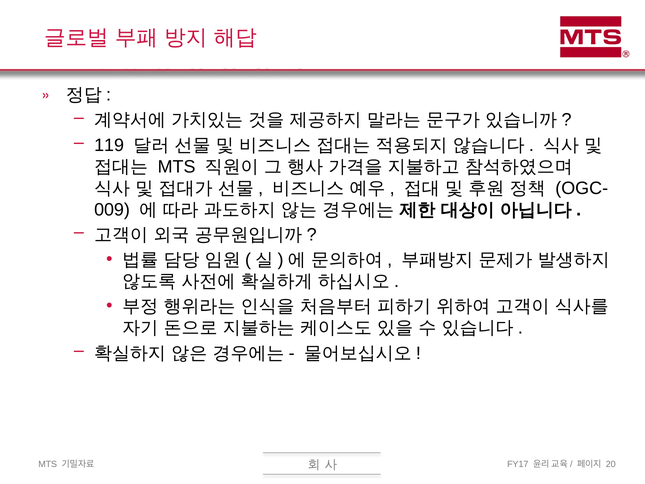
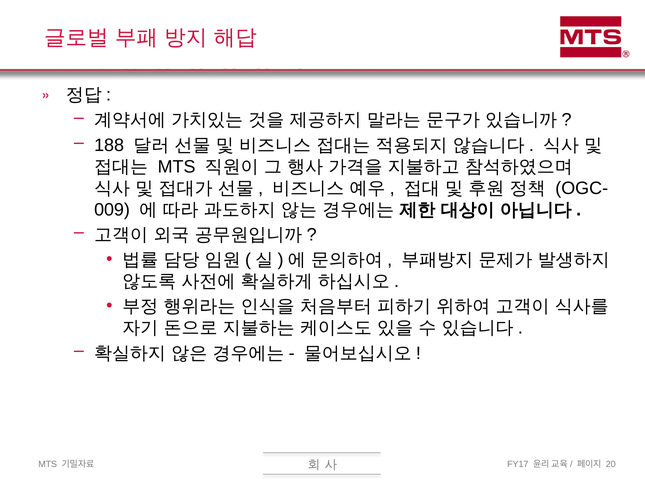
119: 119 -> 188
